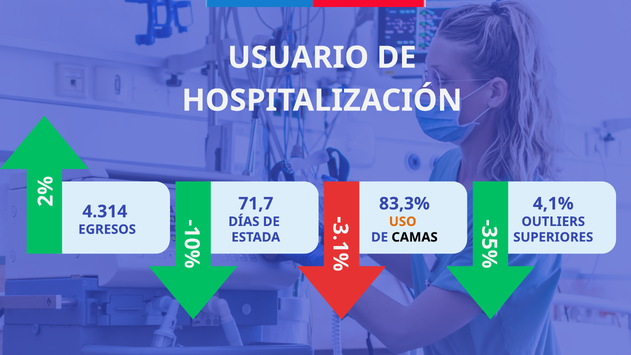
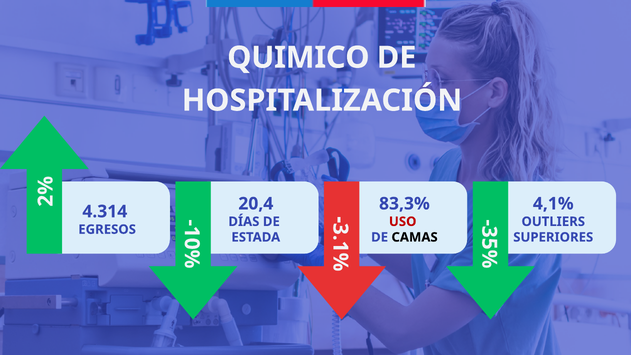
USUARIO: USUARIO -> QUIMICO
71,7: 71,7 -> 20,4
USO colour: orange -> red
